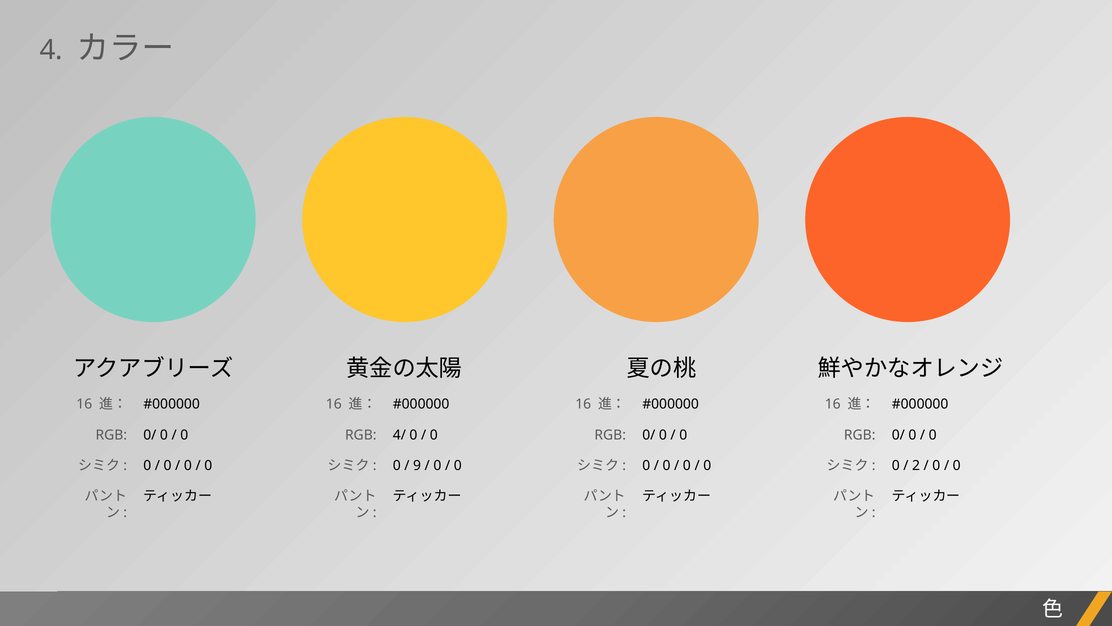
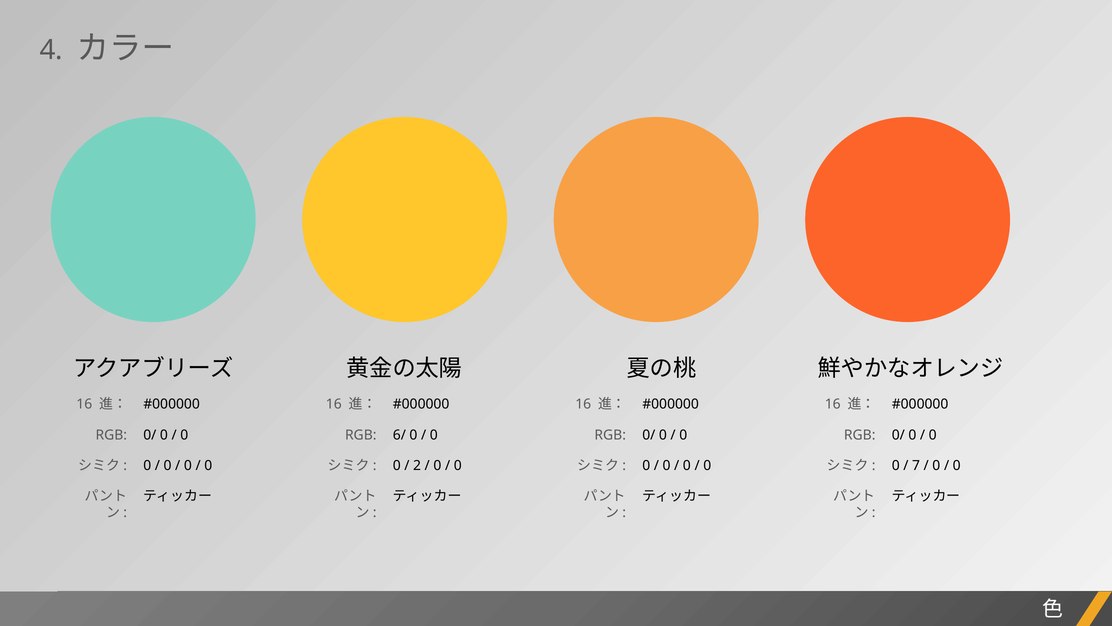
4/: 4/ -> 6/
9: 9 -> 2
2: 2 -> 7
